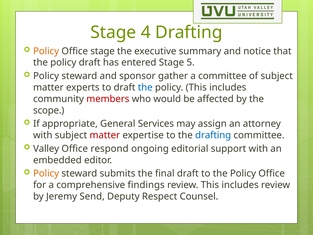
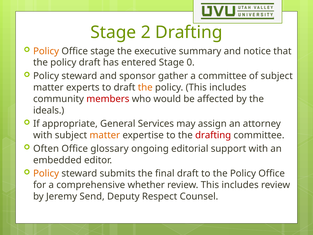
4: 4 -> 2
5: 5 -> 0
the at (145, 87) colour: blue -> orange
scope: scope -> ideals
matter at (105, 135) colour: red -> orange
drafting at (213, 135) colour: blue -> red
Valley: Valley -> Often
respond: respond -> glossary
findings: findings -> whether
